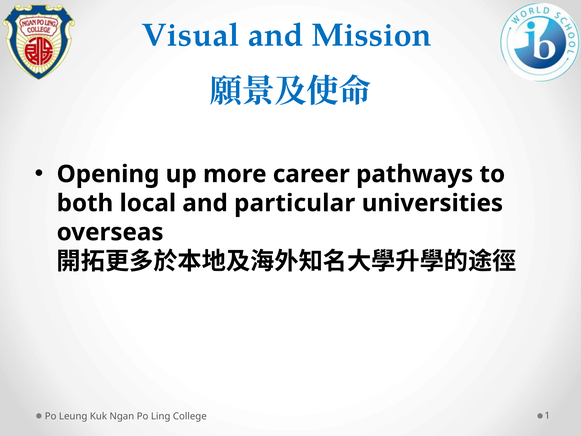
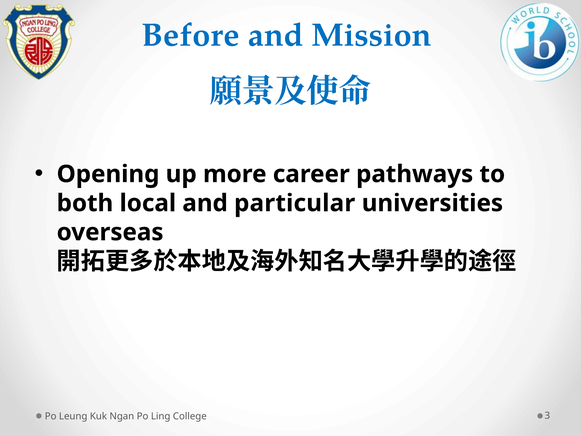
Visual: Visual -> Before
1: 1 -> 3
